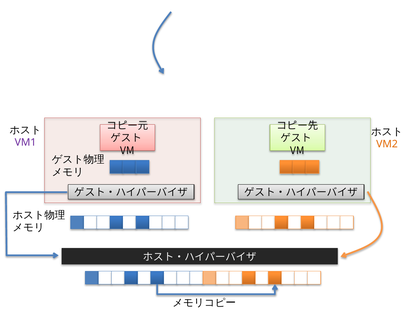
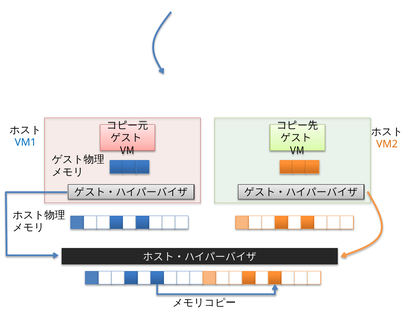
VM1 colour: purple -> blue
